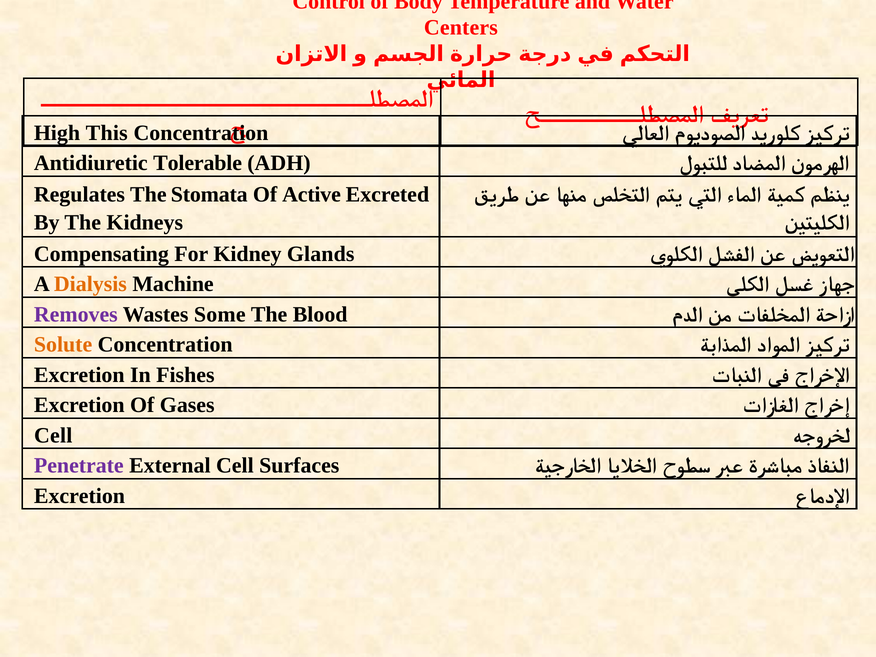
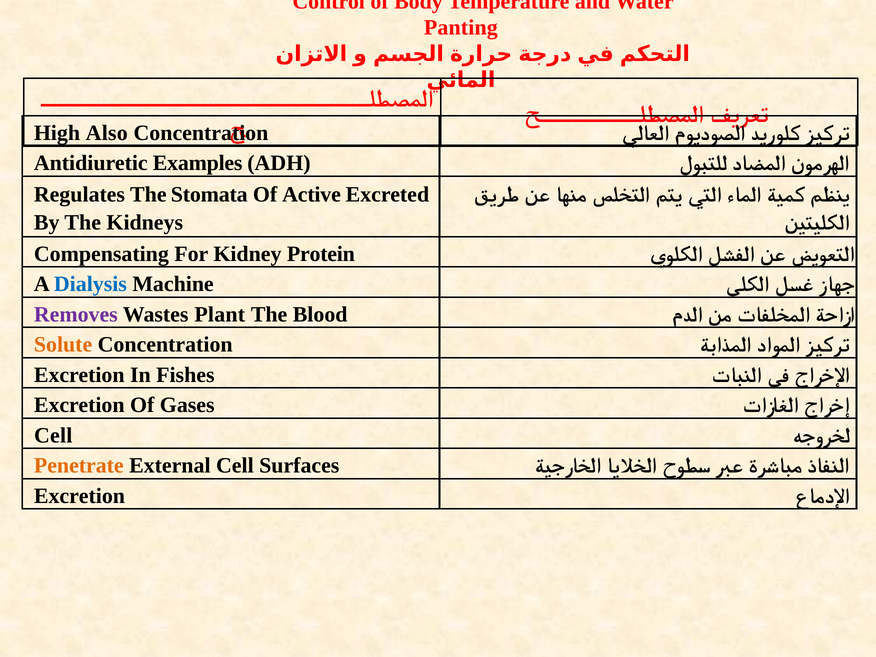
Centers: Centers -> Panting
This: This -> Also
Tolerable: Tolerable -> Examples
Glands: Glands -> Protein
Dialysis colour: orange -> blue
Some: Some -> Plant
Penetrate colour: purple -> orange
